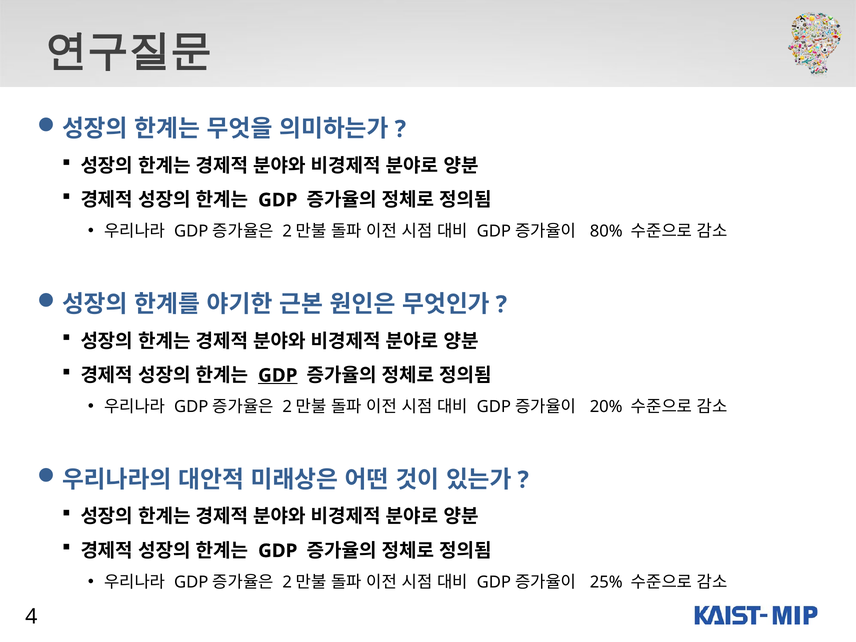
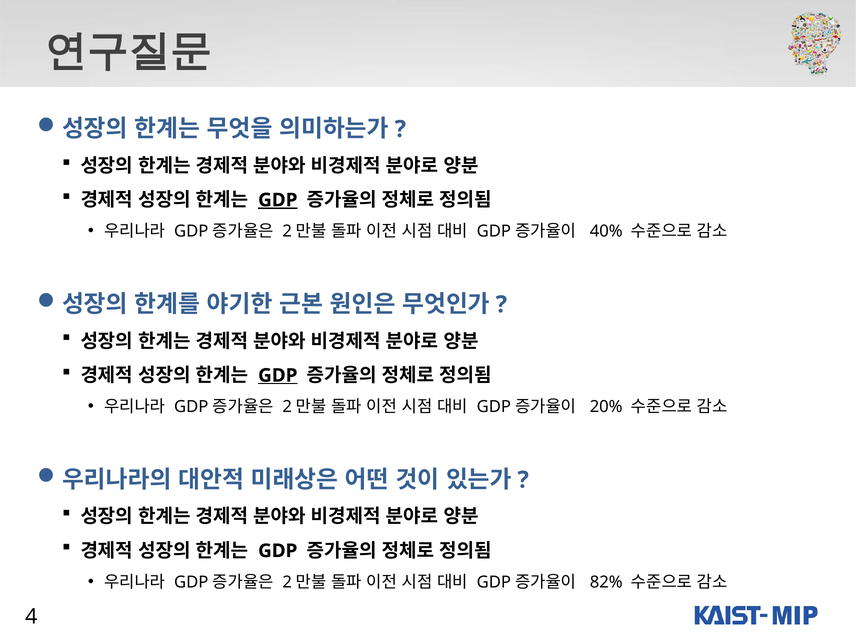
GDP at (278, 200) underline: none -> present
80%: 80% -> 40%
25%: 25% -> 82%
